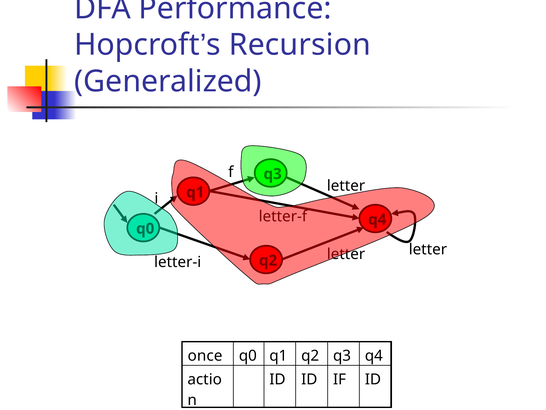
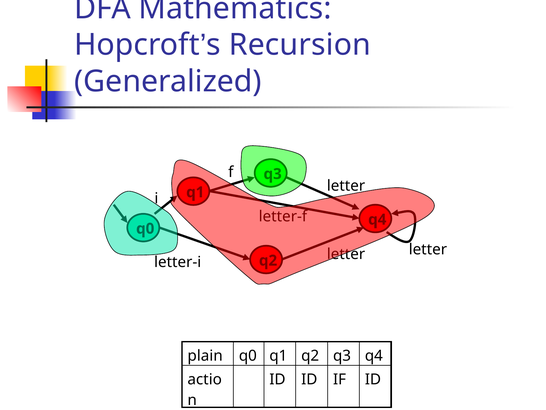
Performance: Performance -> Mathematics
once: once -> plain
